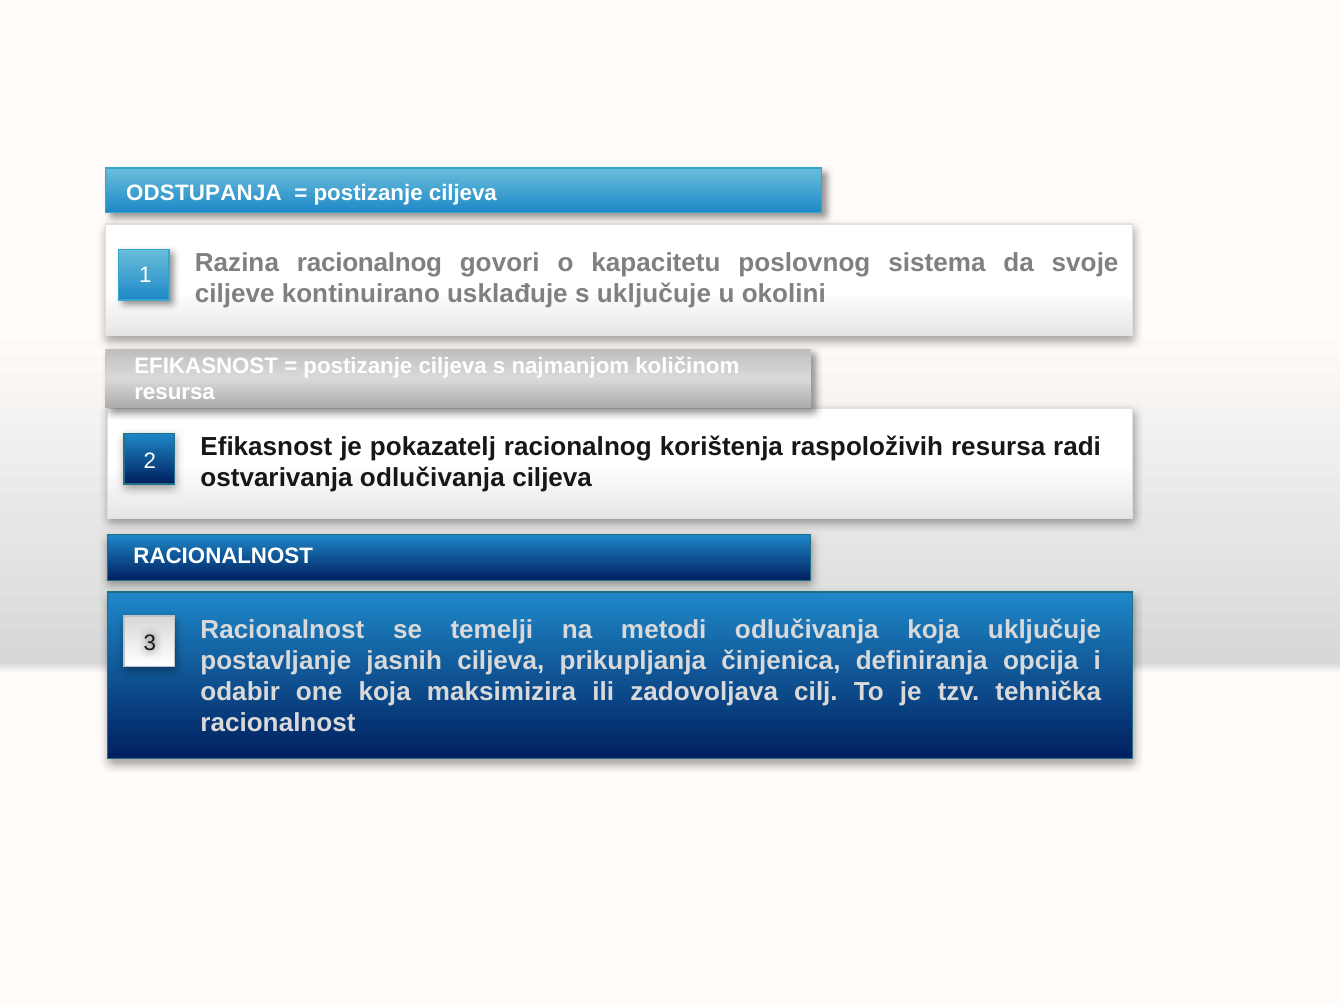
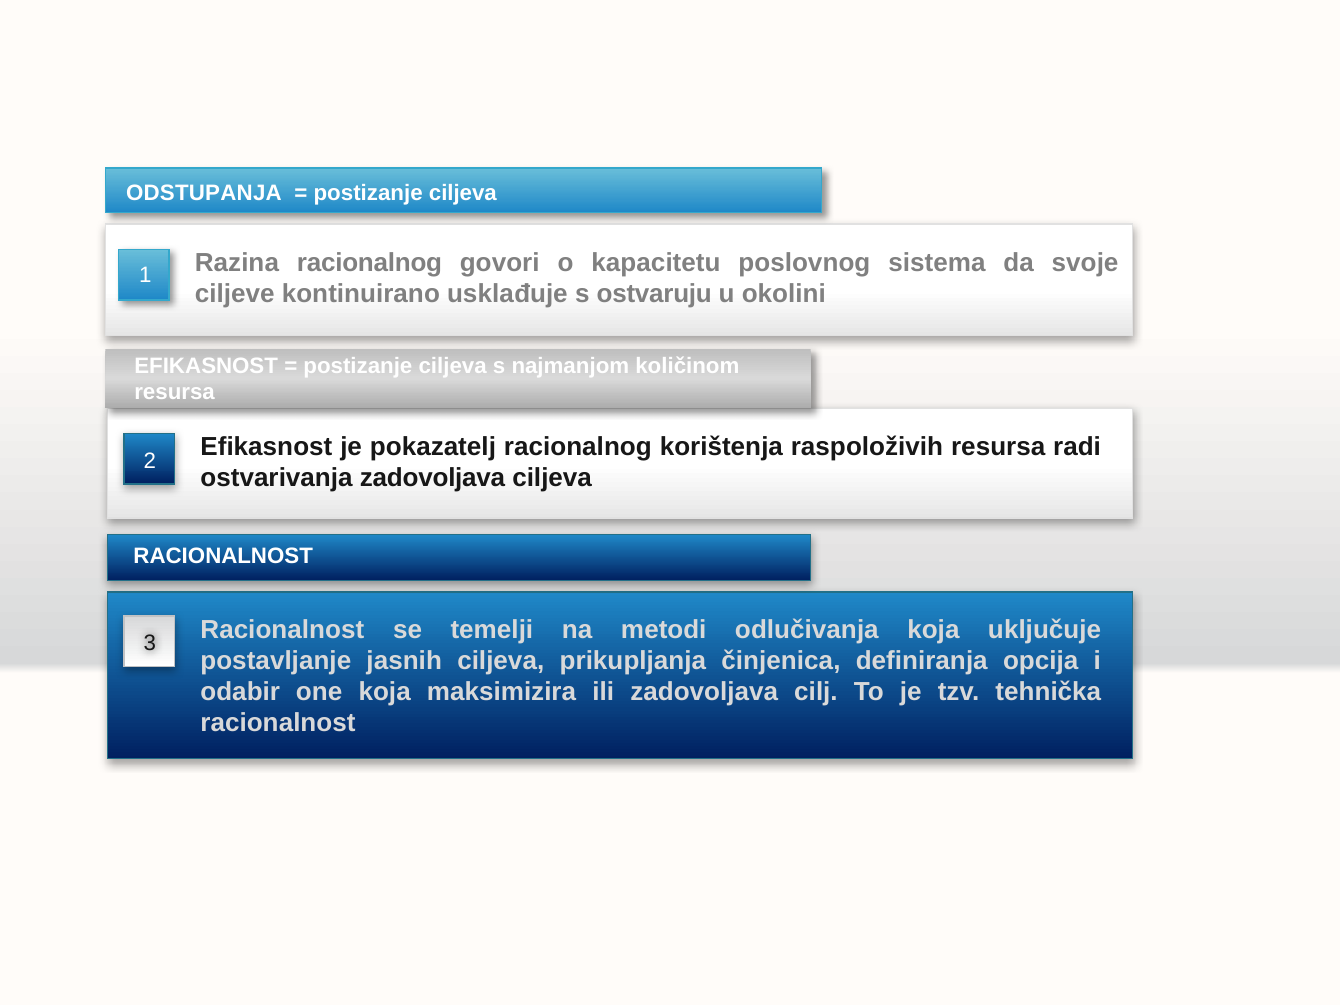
s uključuje: uključuje -> ostvaruju
ostvarivanja odlučivanja: odlučivanja -> zadovoljava
